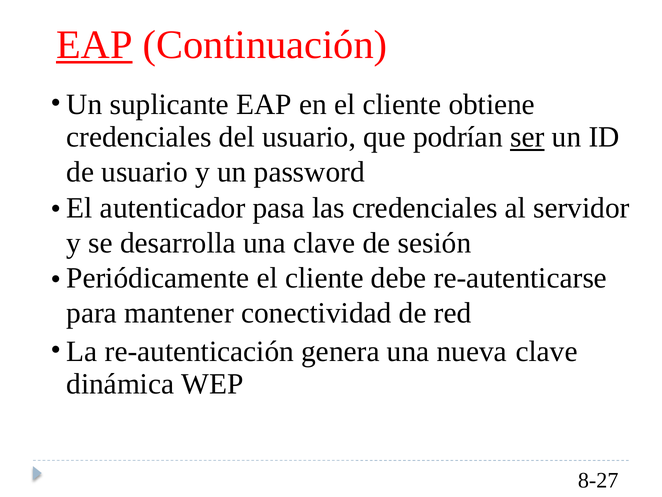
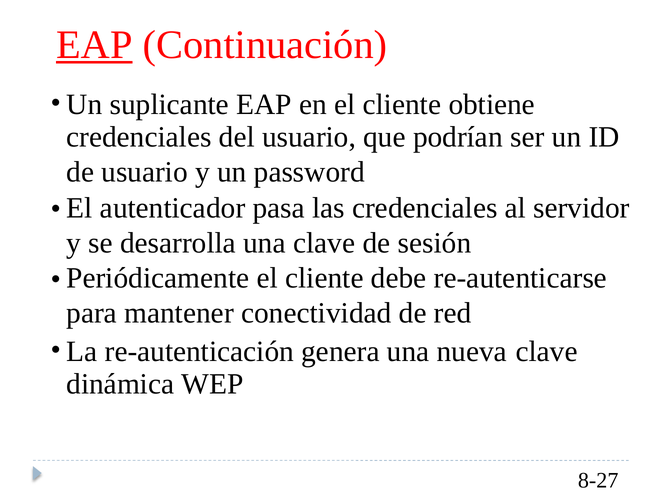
ser underline: present -> none
